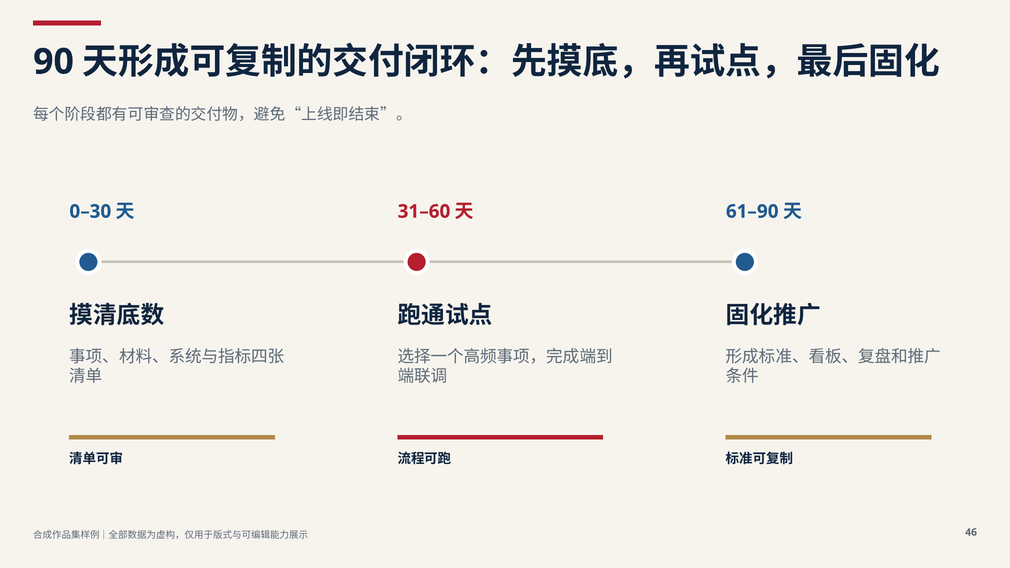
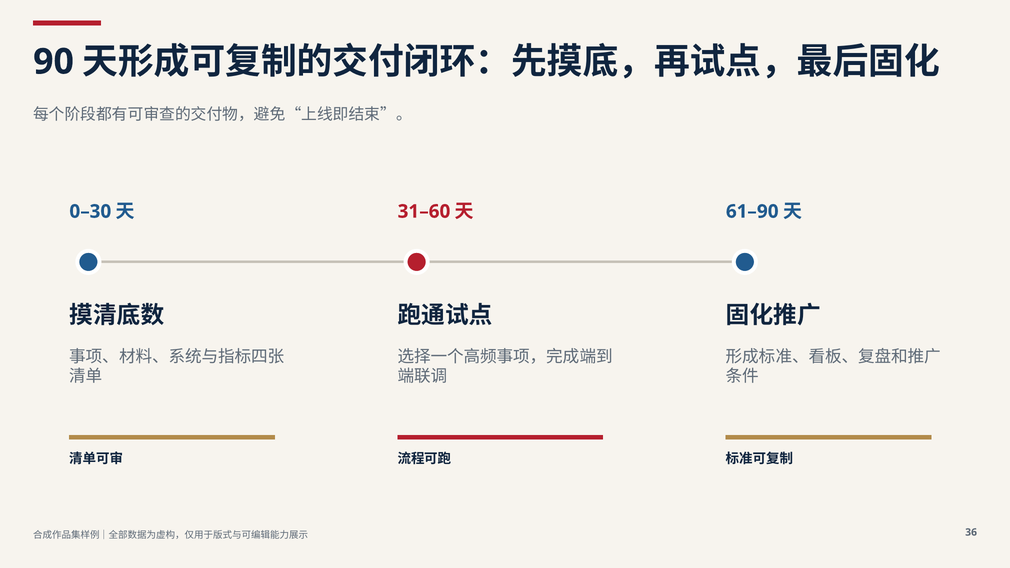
46: 46 -> 36
